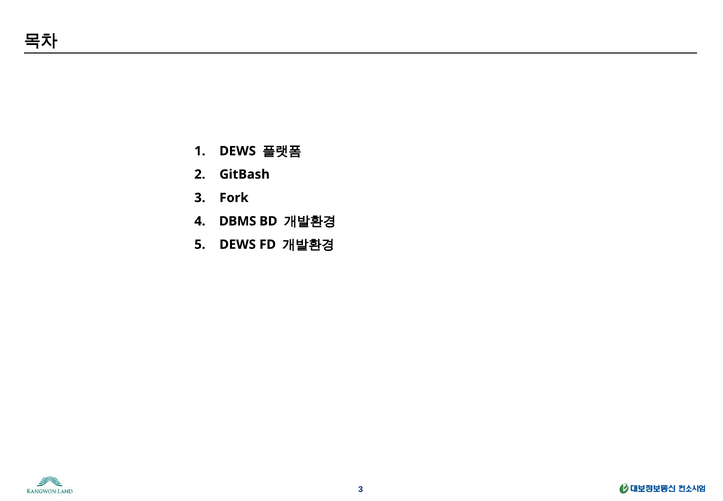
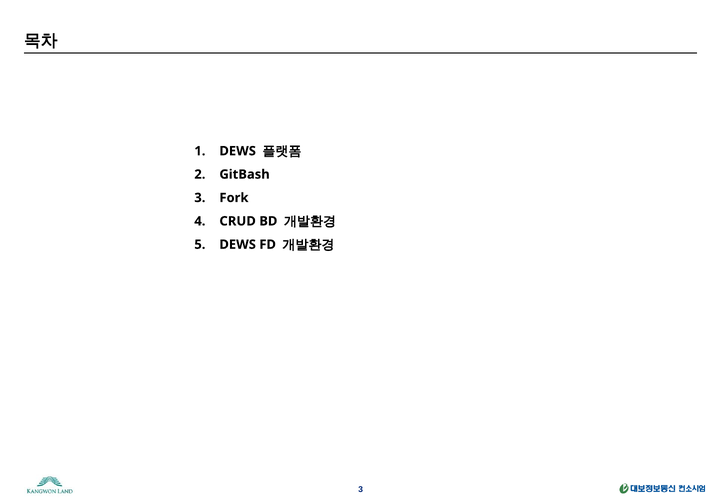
DBMS: DBMS -> CRUD
